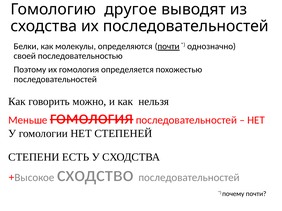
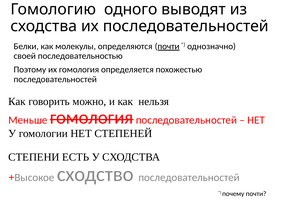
другое: другое -> одного
